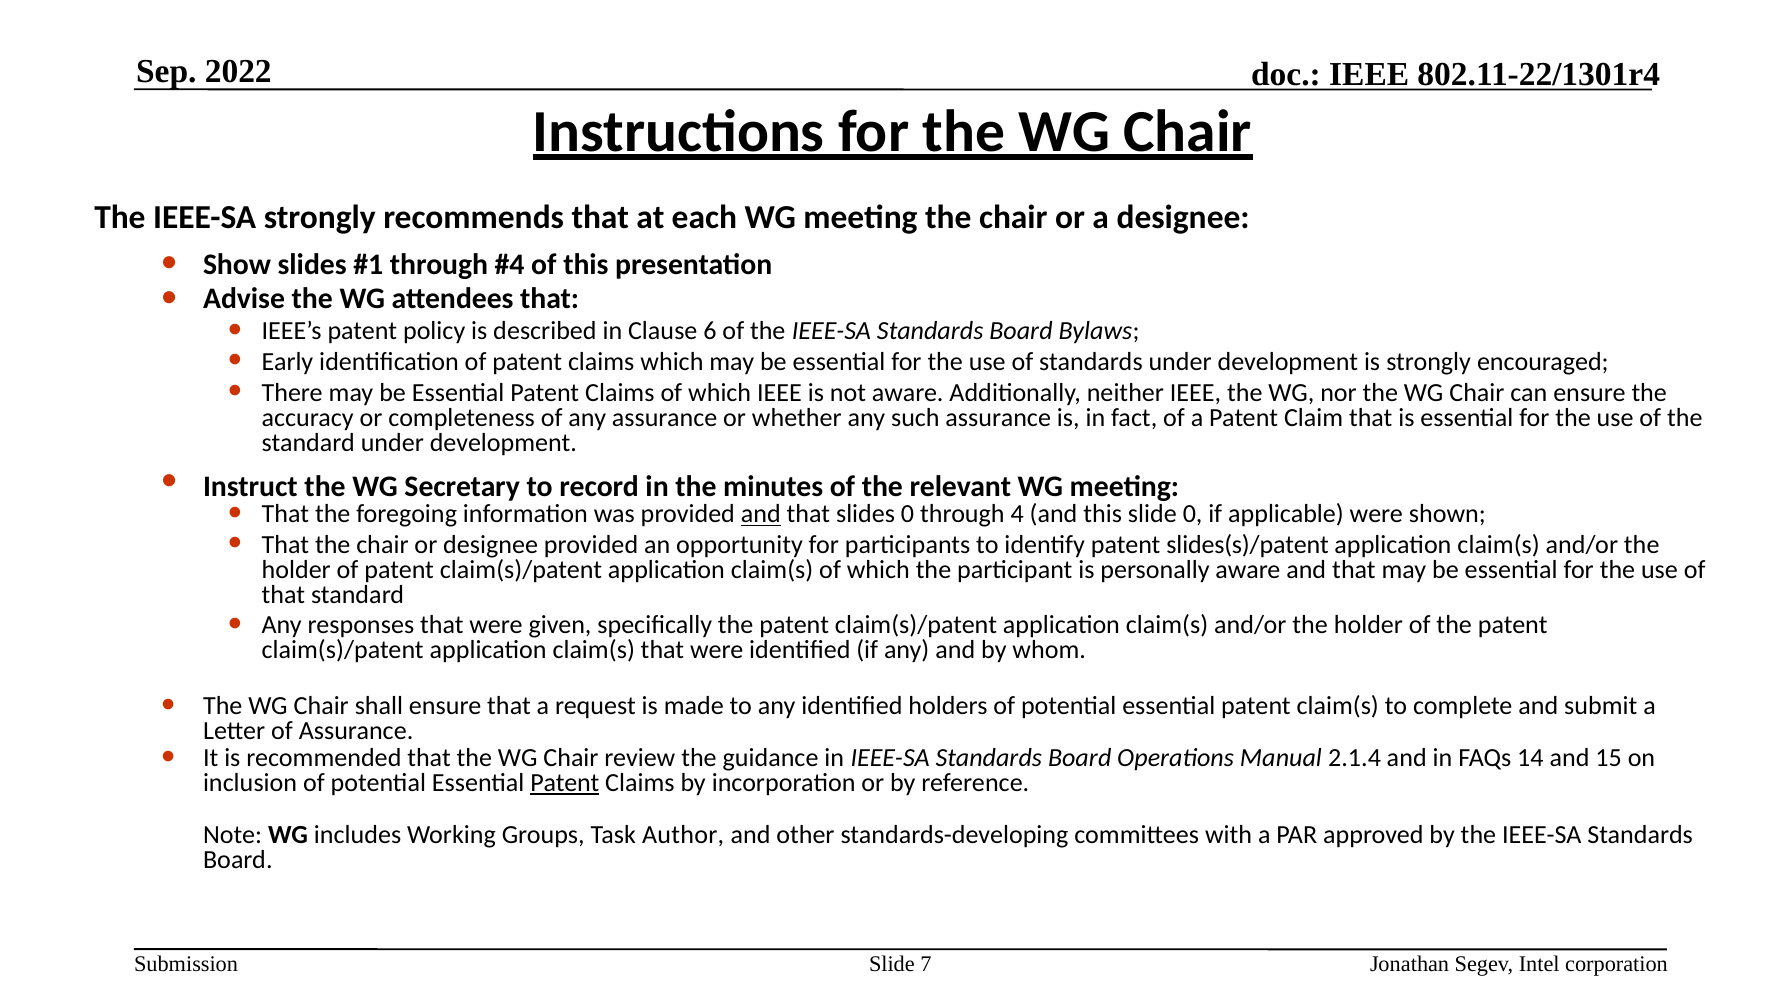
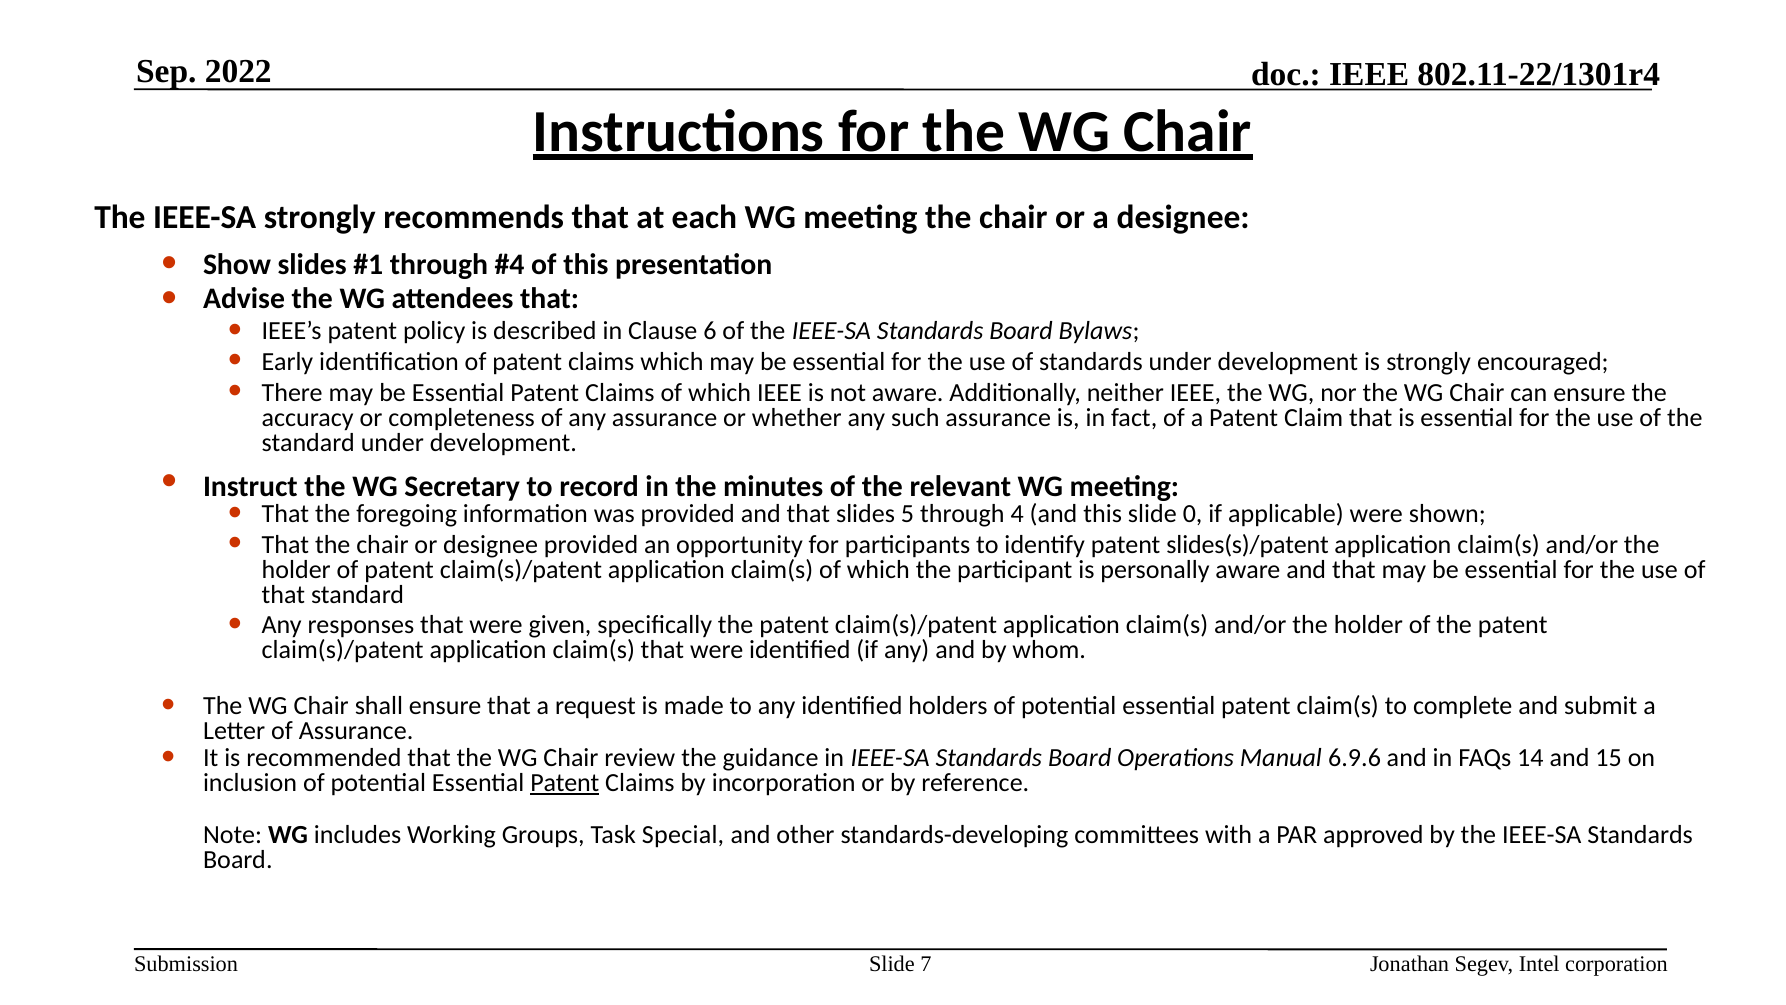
and at (761, 514) underline: present -> none
slides 0: 0 -> 5
2.1.4: 2.1.4 -> 6.9.6
Author: Author -> Special
